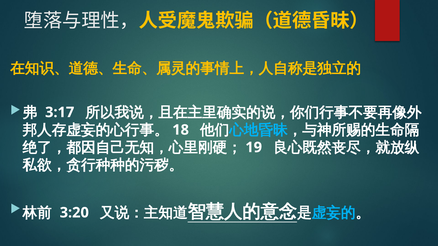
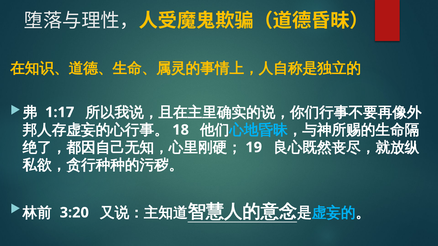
3:17: 3:17 -> 1:17
